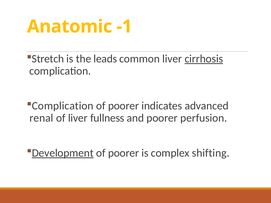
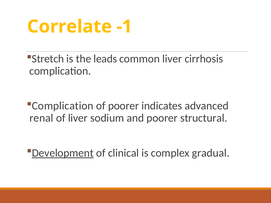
Anatomic: Anatomic -> Correlate
cirrhosis underline: present -> none
fullness: fullness -> sodium
perfusion: perfusion -> structural
poorer at (124, 153): poorer -> clinical
shifting: shifting -> gradual
